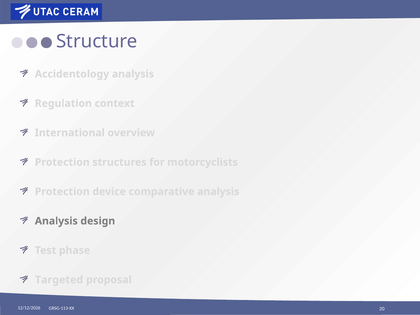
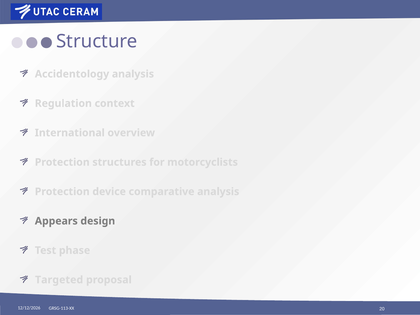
Analysis at (56, 221): Analysis -> Appears
